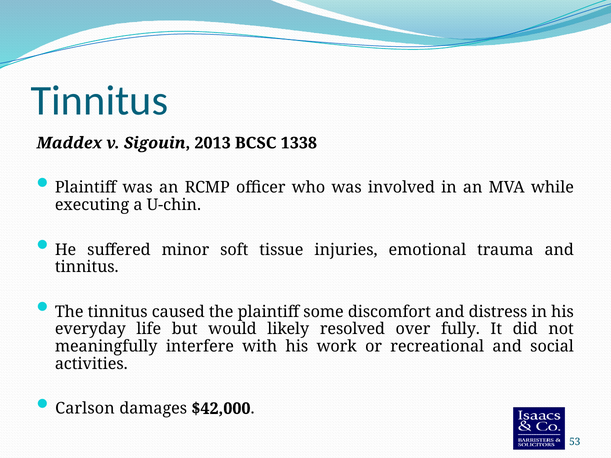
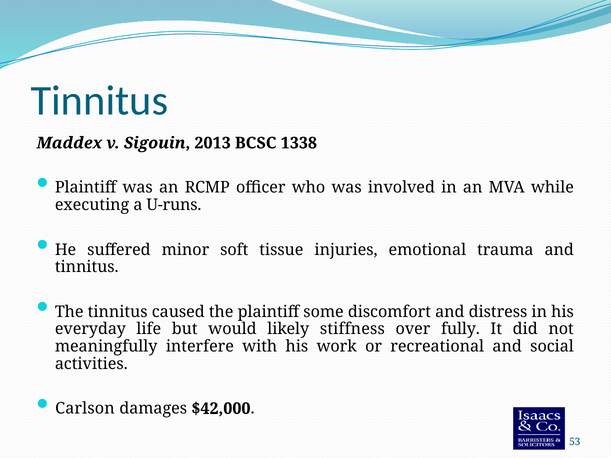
U-chin: U-chin -> U-runs
resolved: resolved -> stiffness
